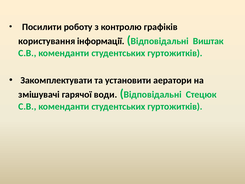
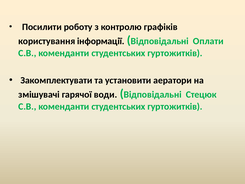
Виштак: Виштак -> Оплати
